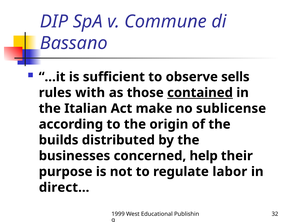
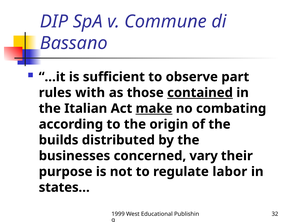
sells: sells -> part
make underline: none -> present
sublicense: sublicense -> combating
help: help -> vary
direct…: direct… -> states…
